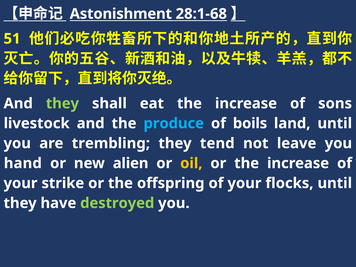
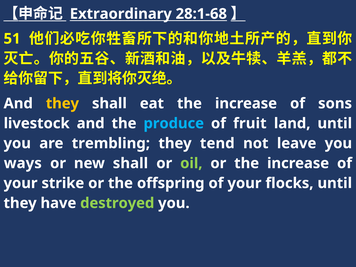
Astonishment: Astonishment -> Extraordinary
they at (62, 103) colour: light green -> yellow
boils: boils -> fruit
hand: hand -> ways
new alien: alien -> shall
oil colour: yellow -> light green
